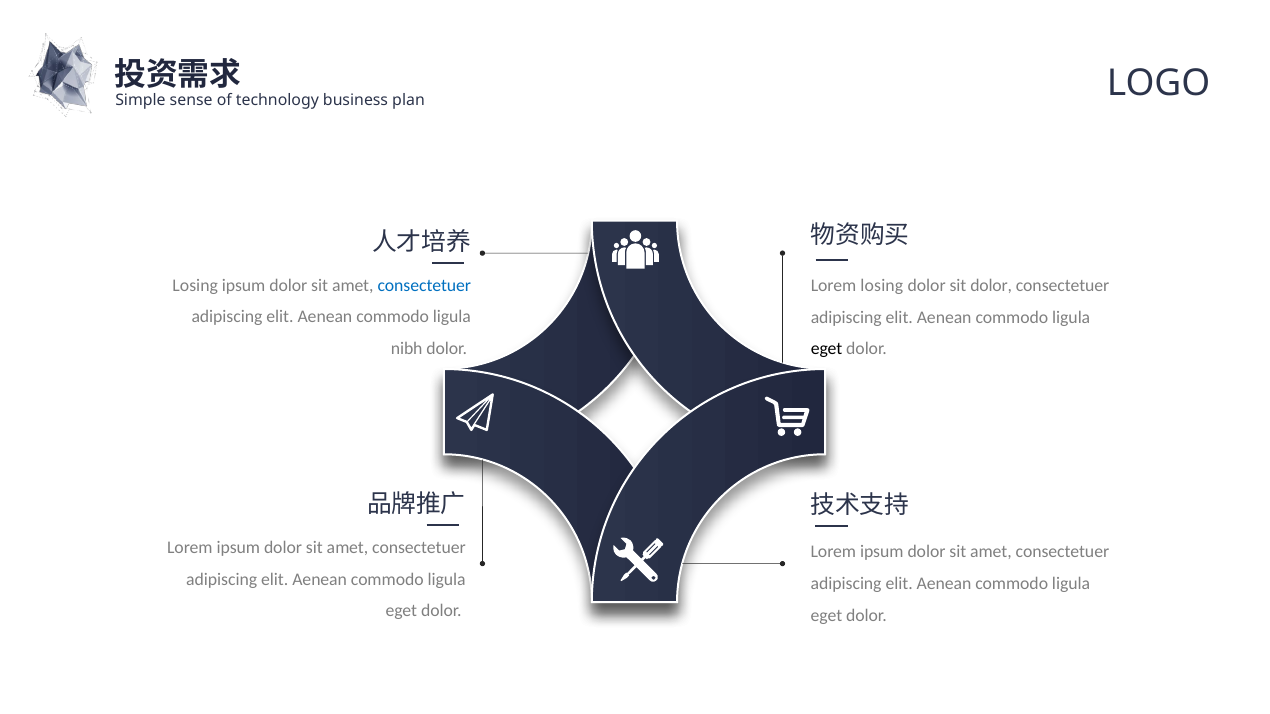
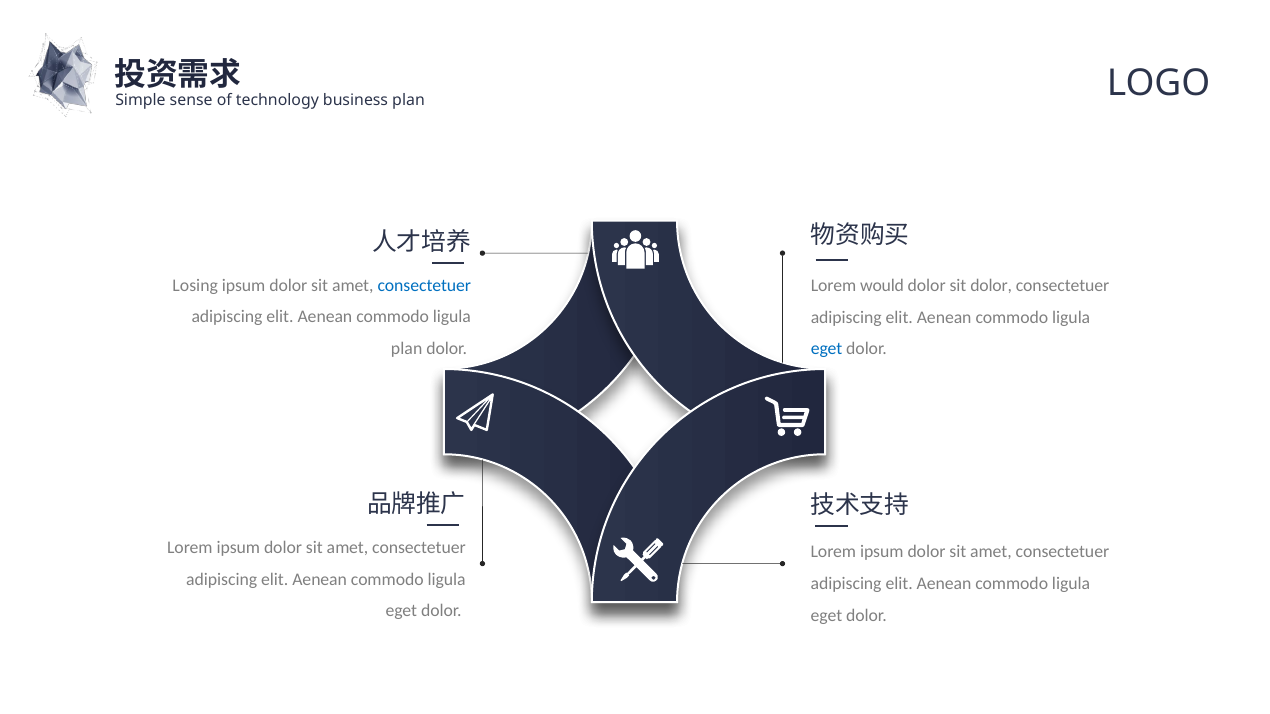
Lorem losing: losing -> would
nibh at (407, 349): nibh -> plan
eget at (827, 349) colour: black -> blue
